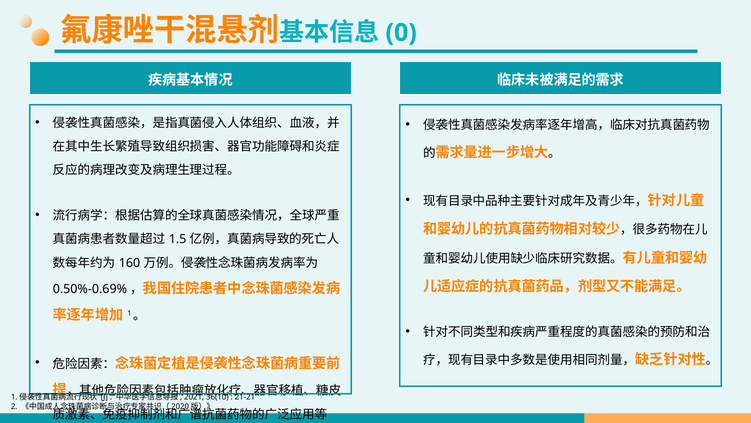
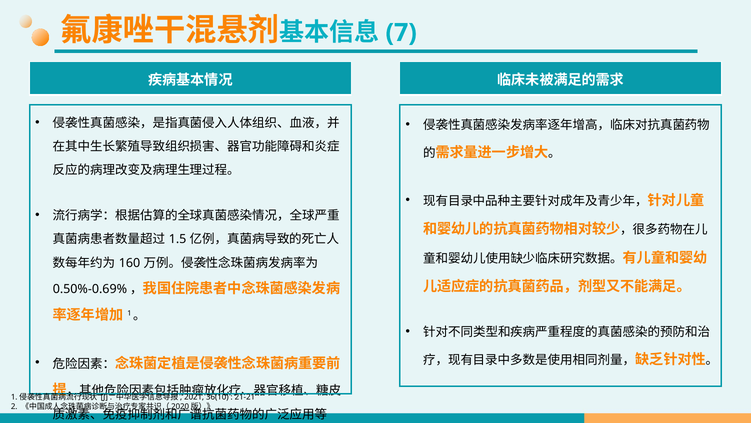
0: 0 -> 7
